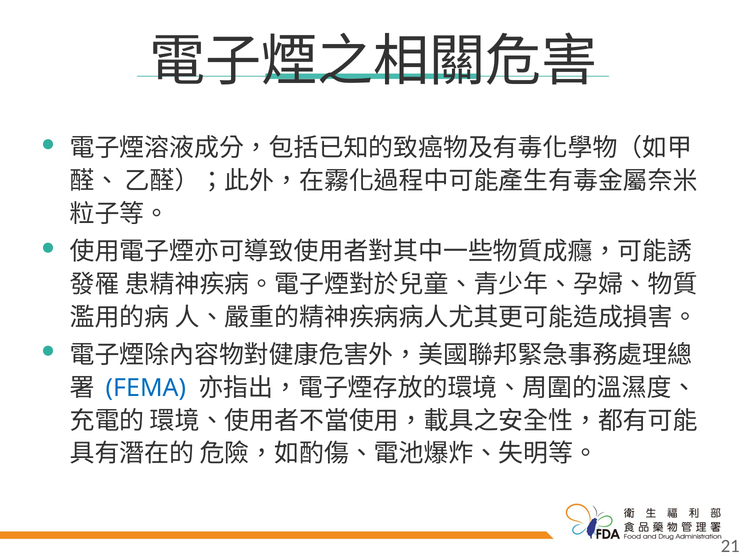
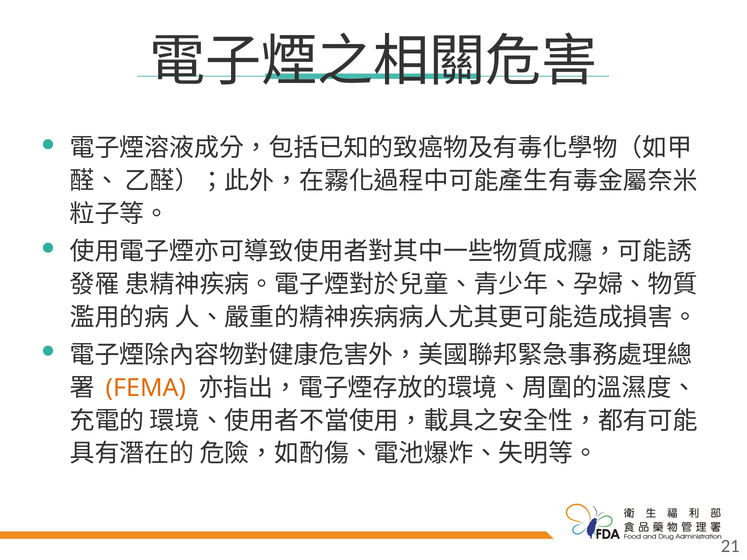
FEMA colour: blue -> orange
